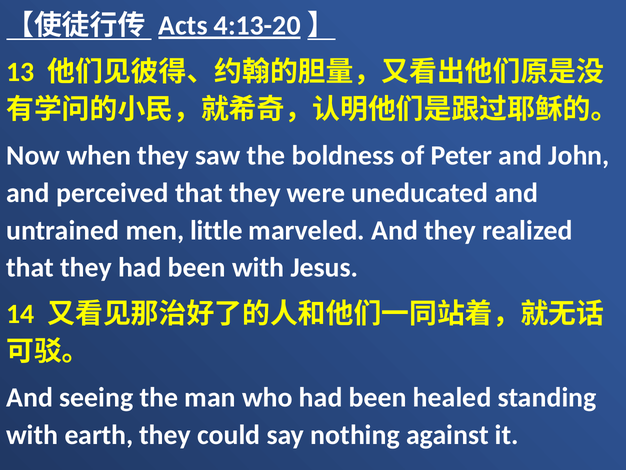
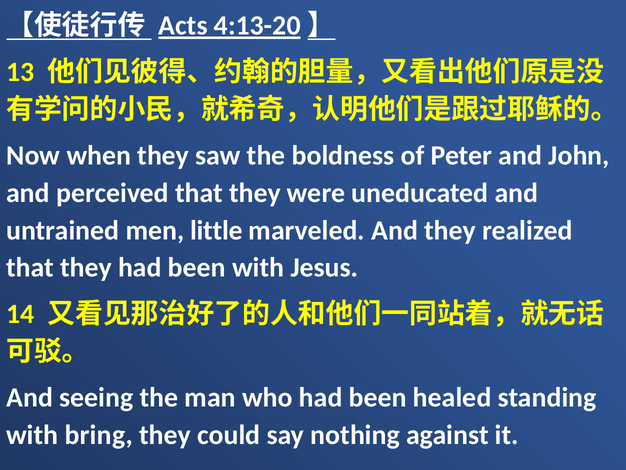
earth: earth -> bring
